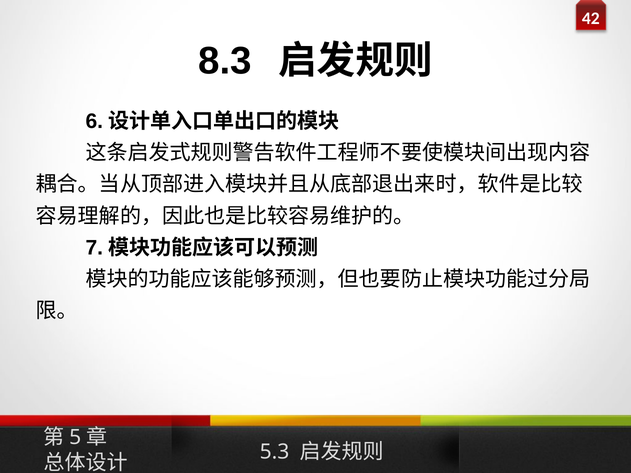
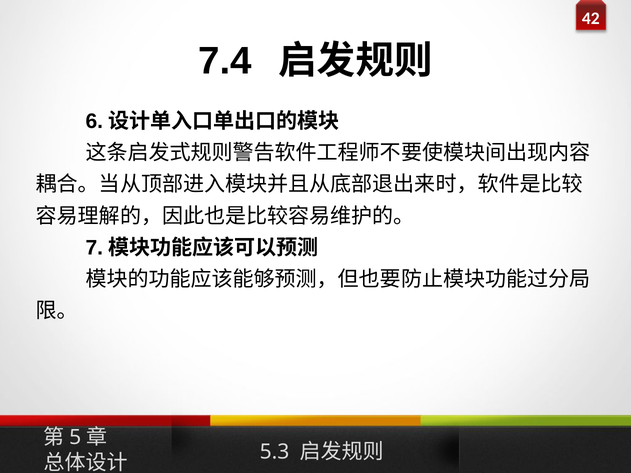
8.3: 8.3 -> 7.4
